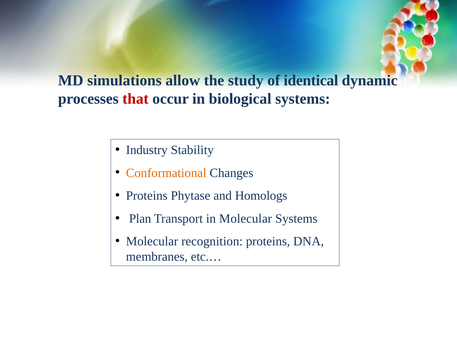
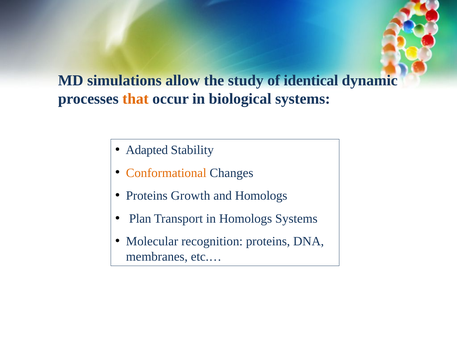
that colour: red -> orange
Industry: Industry -> Adapted
Phytase: Phytase -> Growth
in Molecular: Molecular -> Homologs
